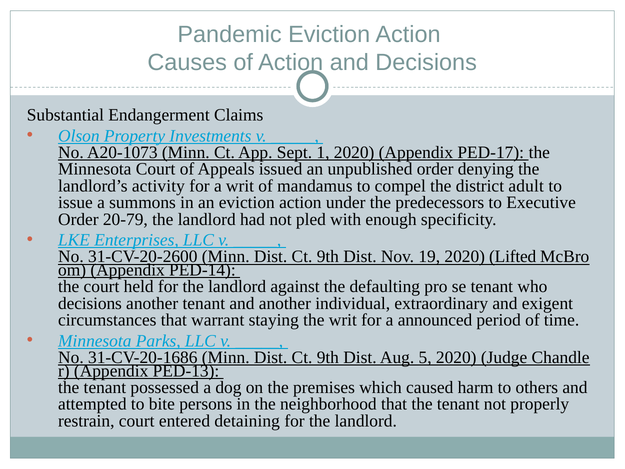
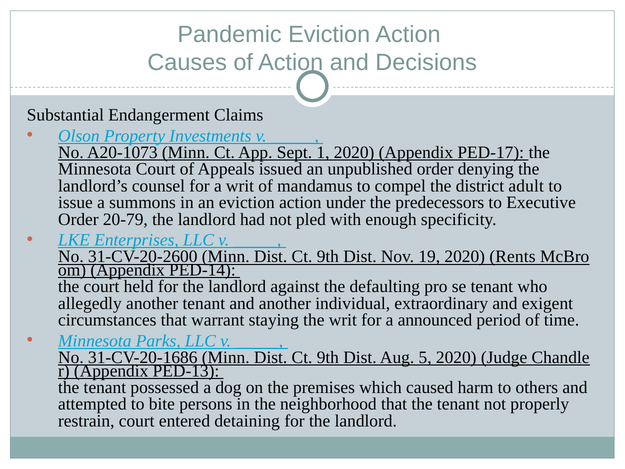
activity: activity -> counsel
Lifted: Lifted -> Rents
decisions at (90, 303): decisions -> allegedly
